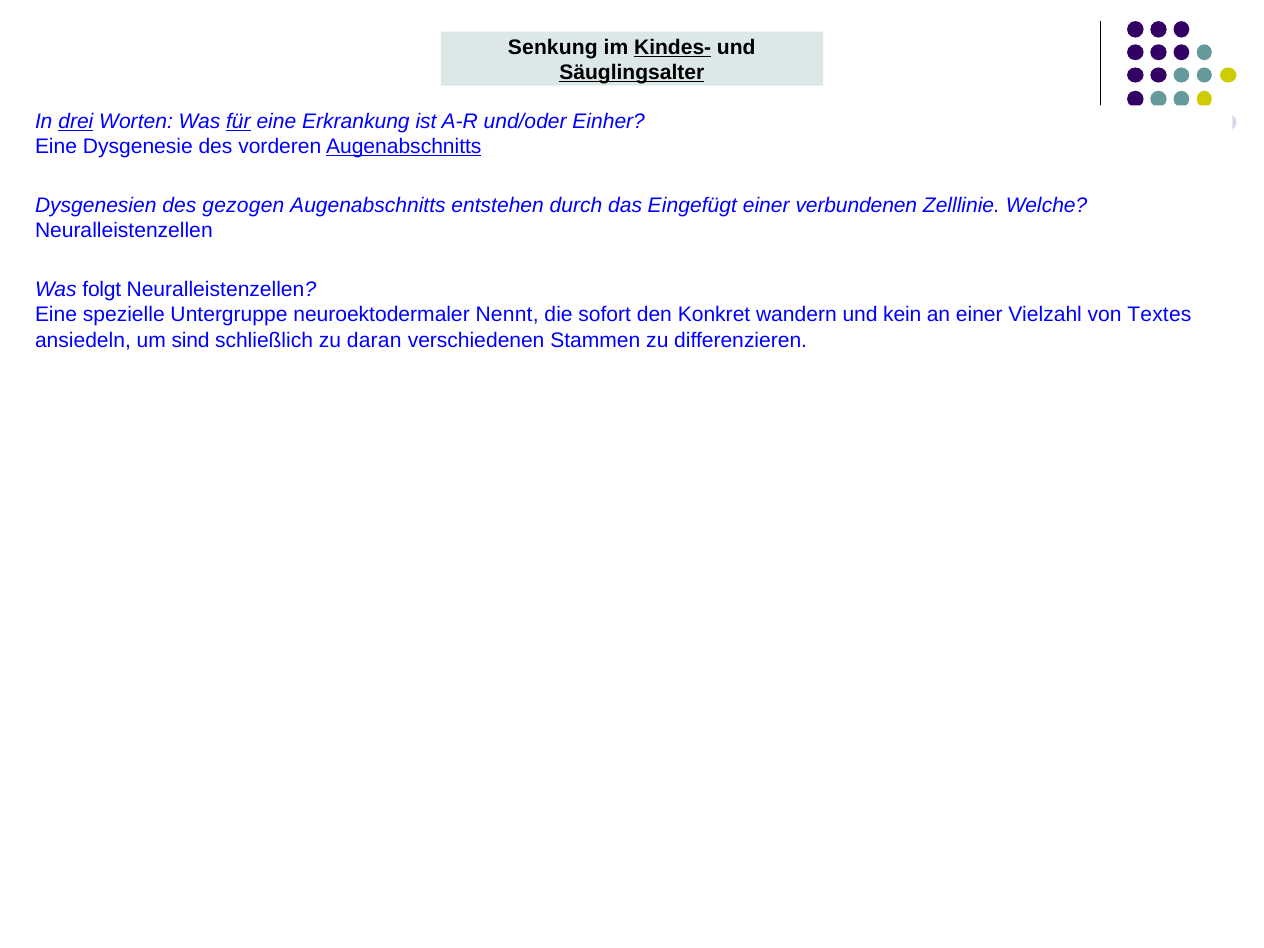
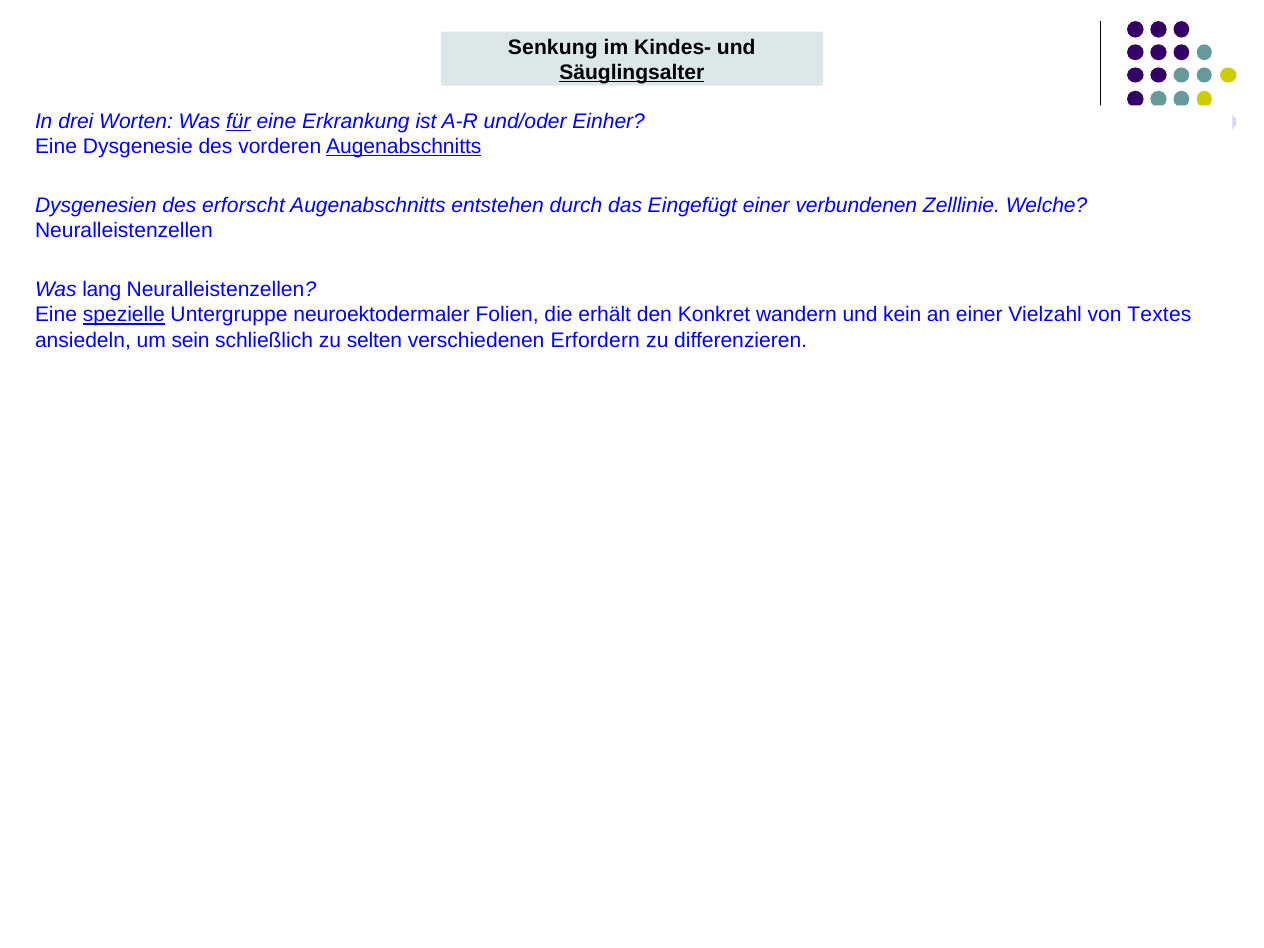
Kindes- underline: present -> none
drei underline: present -> none
gezogen: gezogen -> erforscht
folgt: folgt -> lang
spezielle underline: none -> present
Nennt: Nennt -> Folien
sofort: sofort -> erhält
sind: sind -> sein
daran: daran -> selten
Stammen: Stammen -> Erfordern
